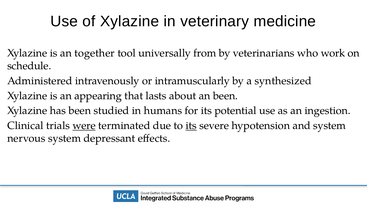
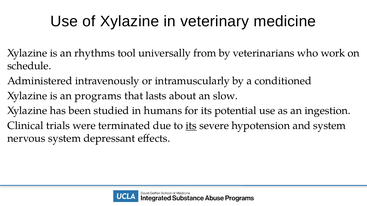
together: together -> rhythms
synthesized: synthesized -> conditioned
appearing: appearing -> programs
an been: been -> slow
were underline: present -> none
